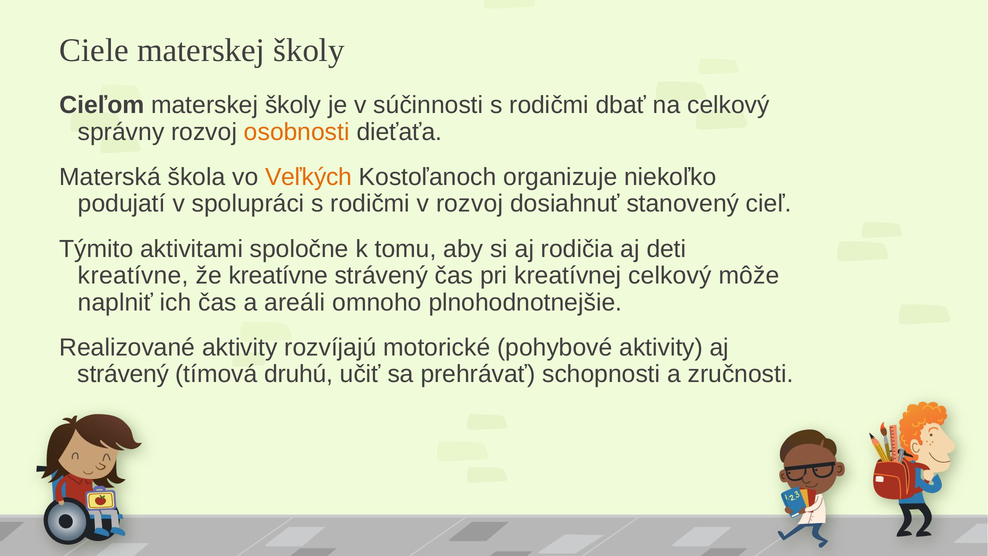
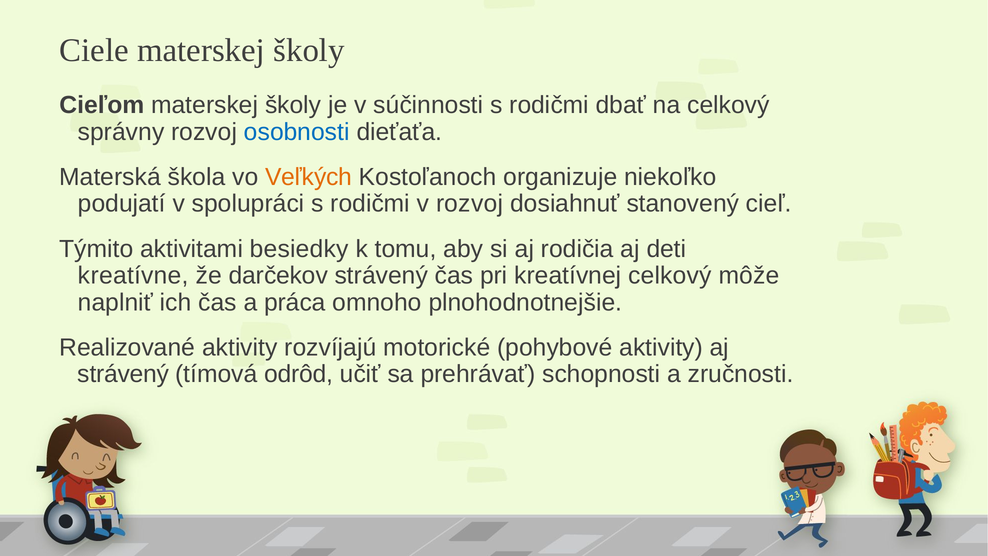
osobnosti colour: orange -> blue
spoločne: spoločne -> besiedky
že kreatívne: kreatívne -> darčekov
areáli: areáli -> práca
druhú: druhú -> odrôd
